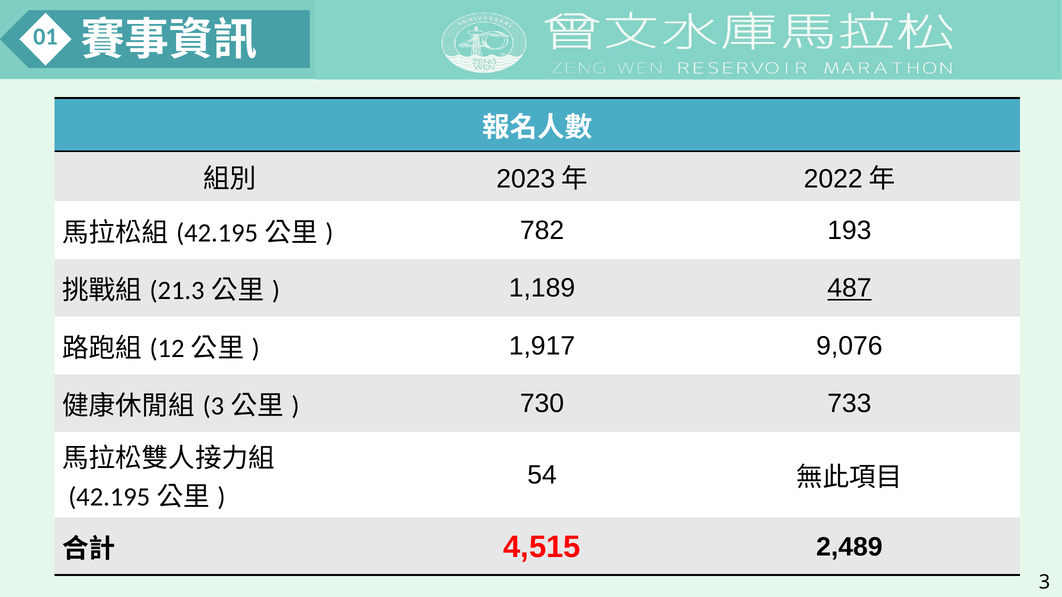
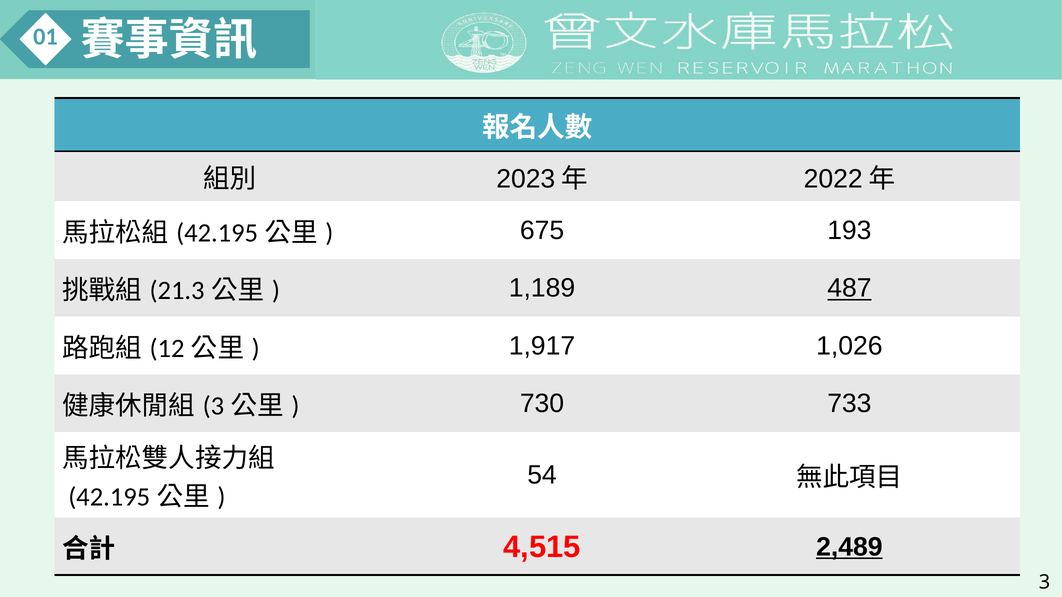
782: 782 -> 675
9,076: 9,076 -> 1,026
2,489 underline: none -> present
